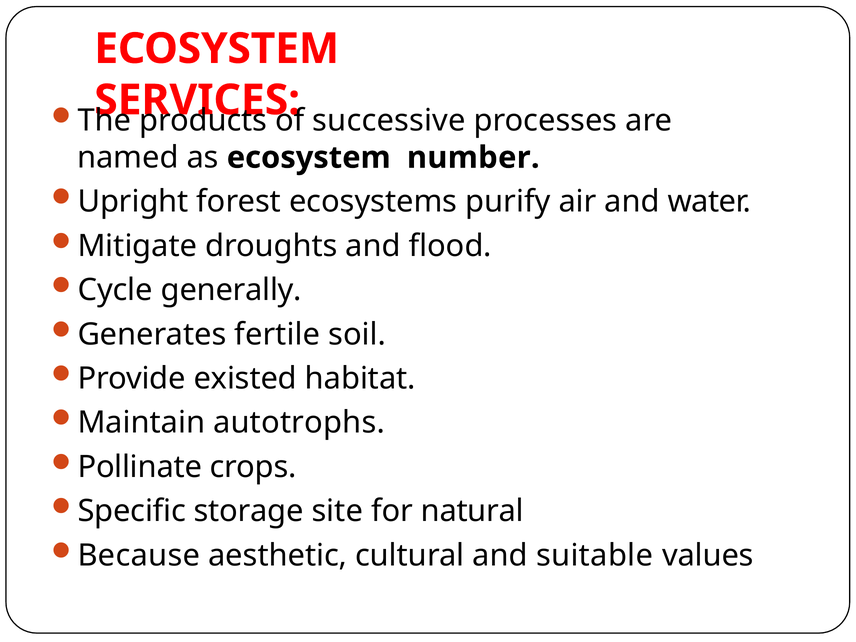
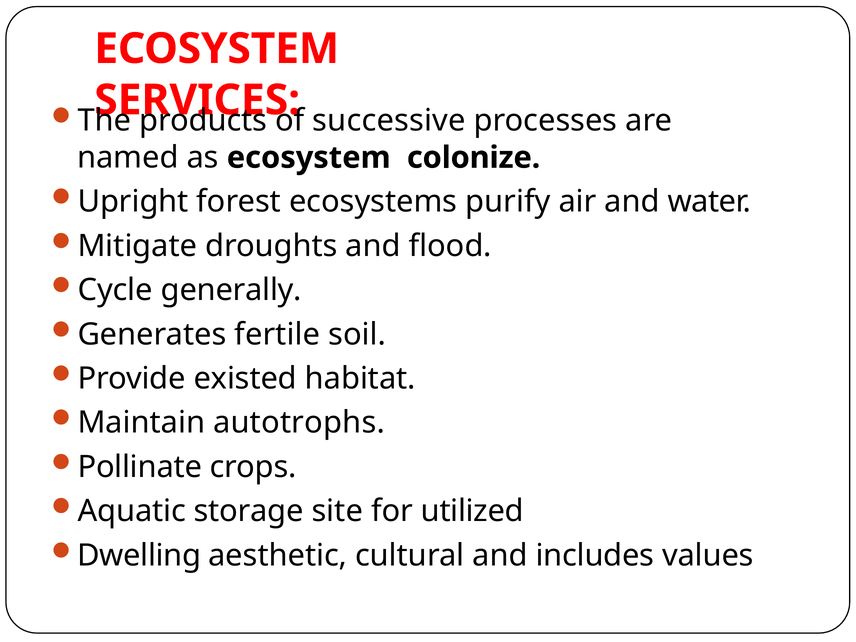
number: number -> colonize
Specific: Specific -> Aquatic
natural: natural -> utilized
Because: Because -> Dwelling
suitable: suitable -> includes
